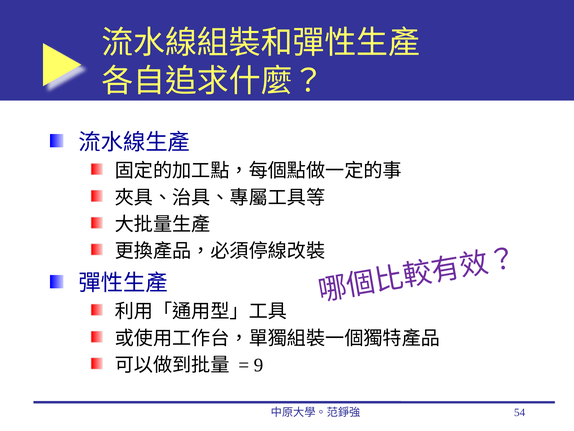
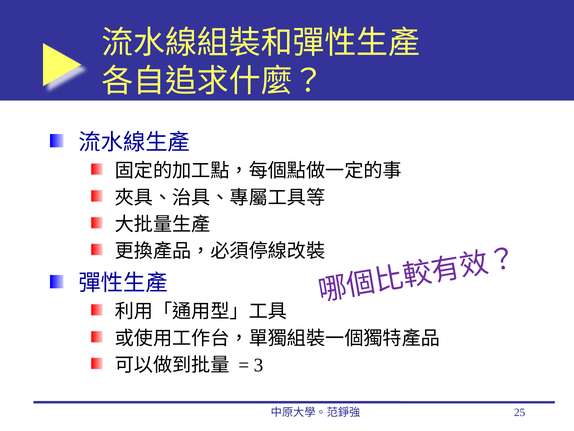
9: 9 -> 3
54: 54 -> 25
